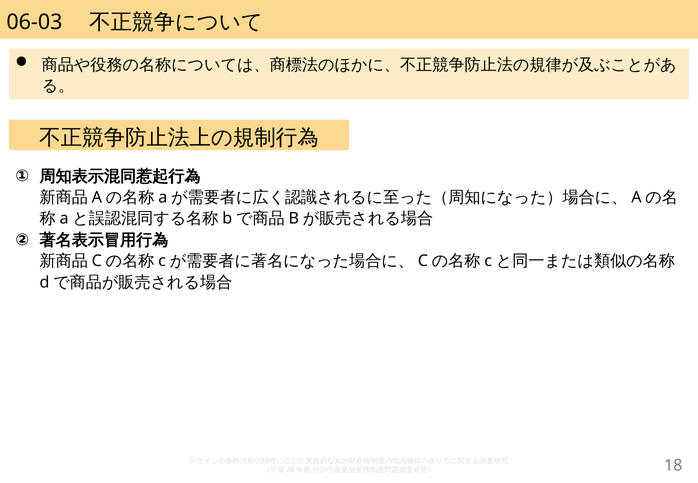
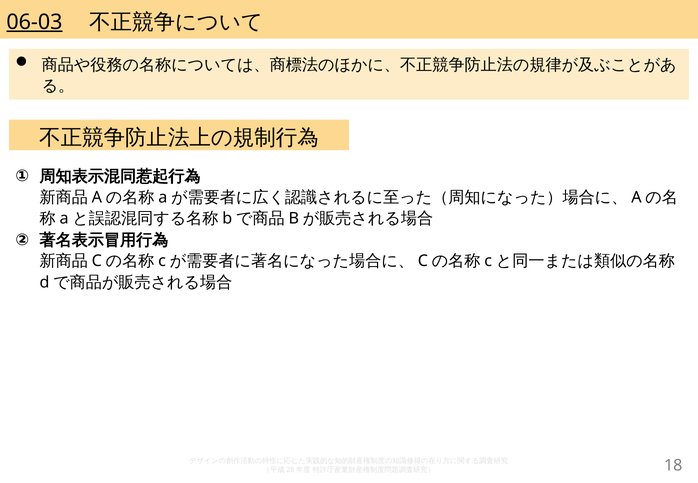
06-03 underline: none -> present
